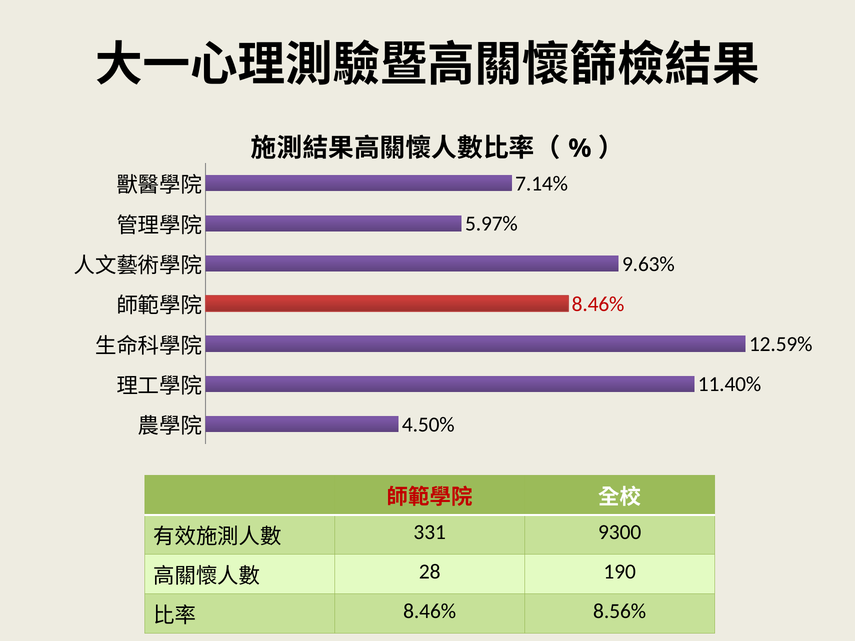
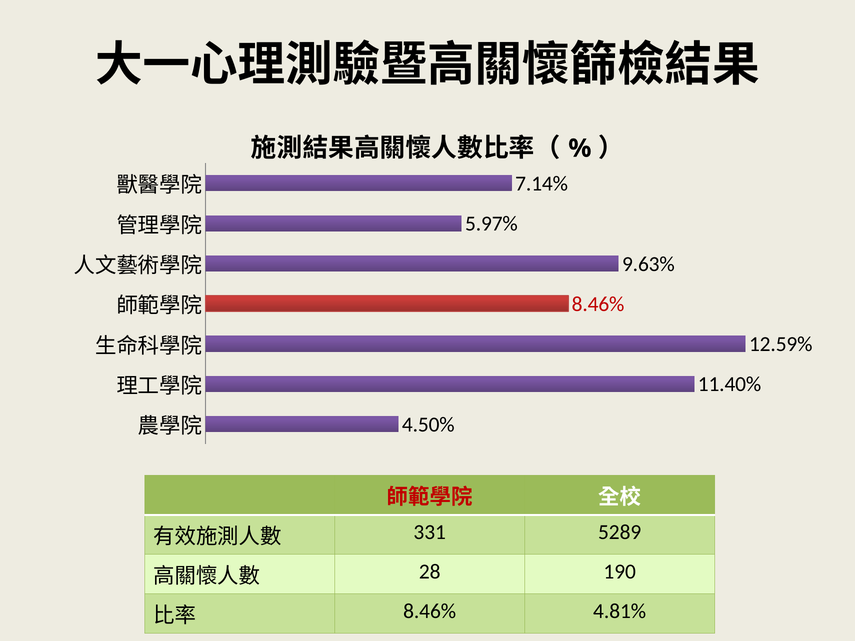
9300: 9300 -> 5289
8.56%: 8.56% -> 4.81%
